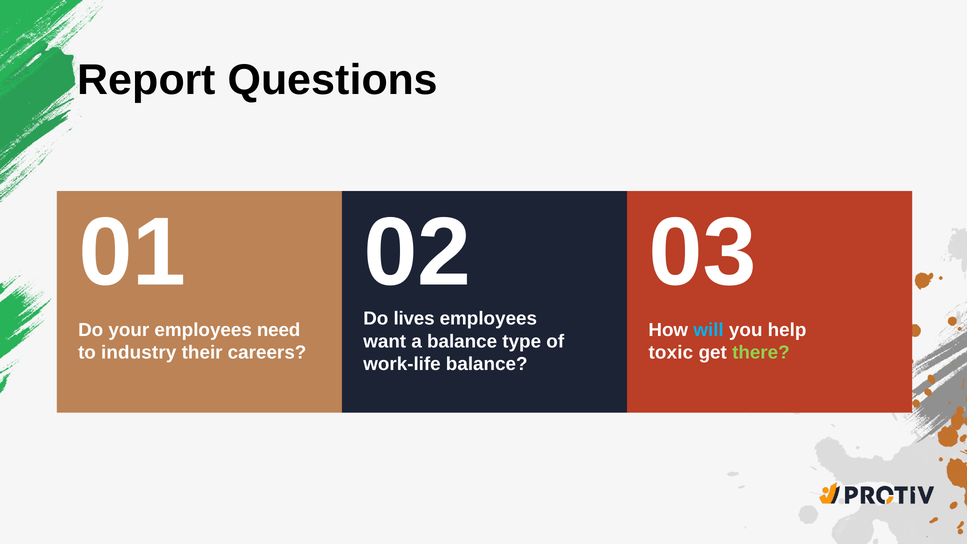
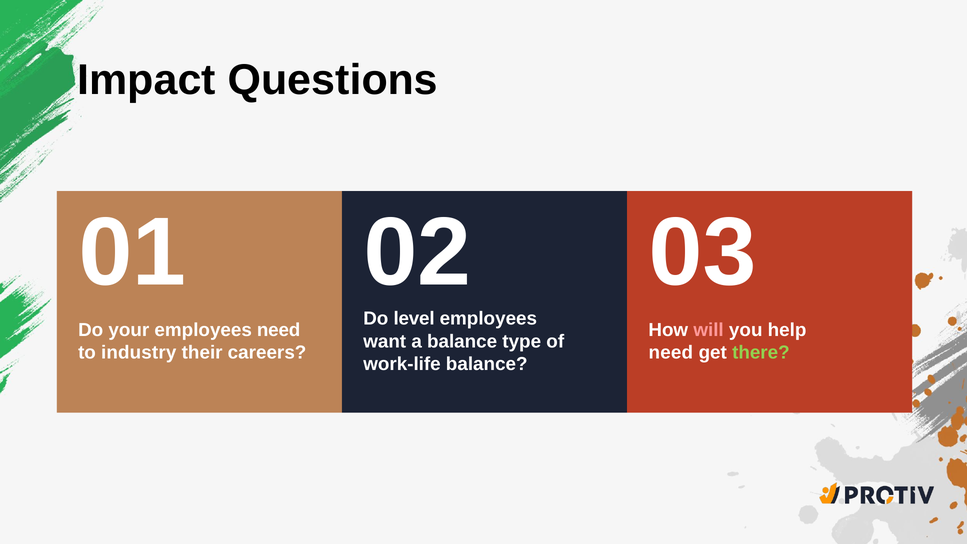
Report: Report -> Impact
lives: lives -> level
will colour: light blue -> pink
toxic at (671, 353): toxic -> need
